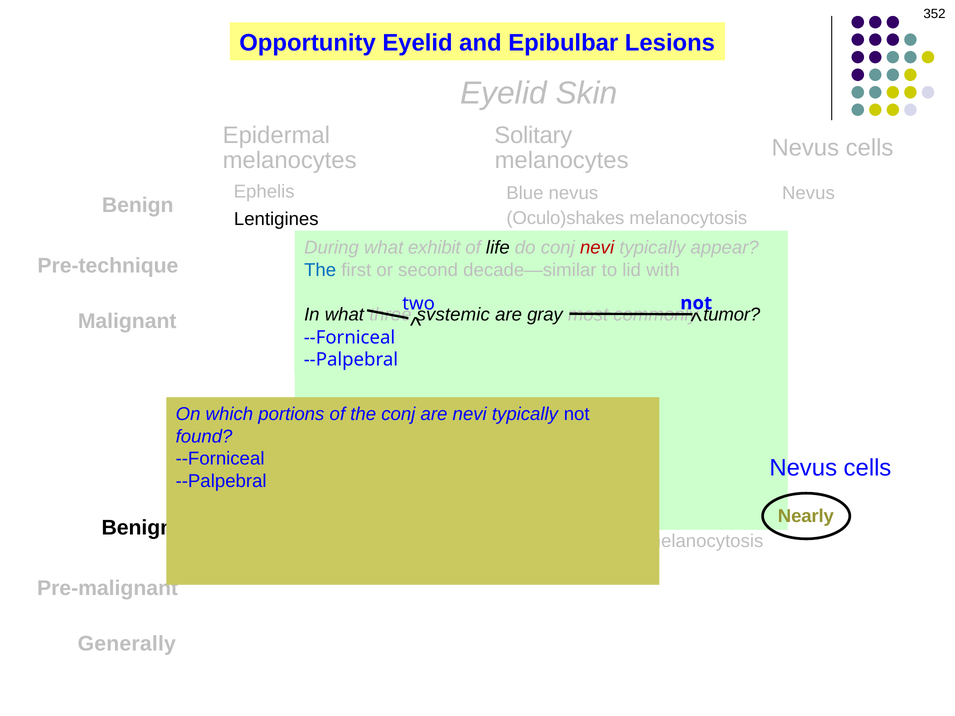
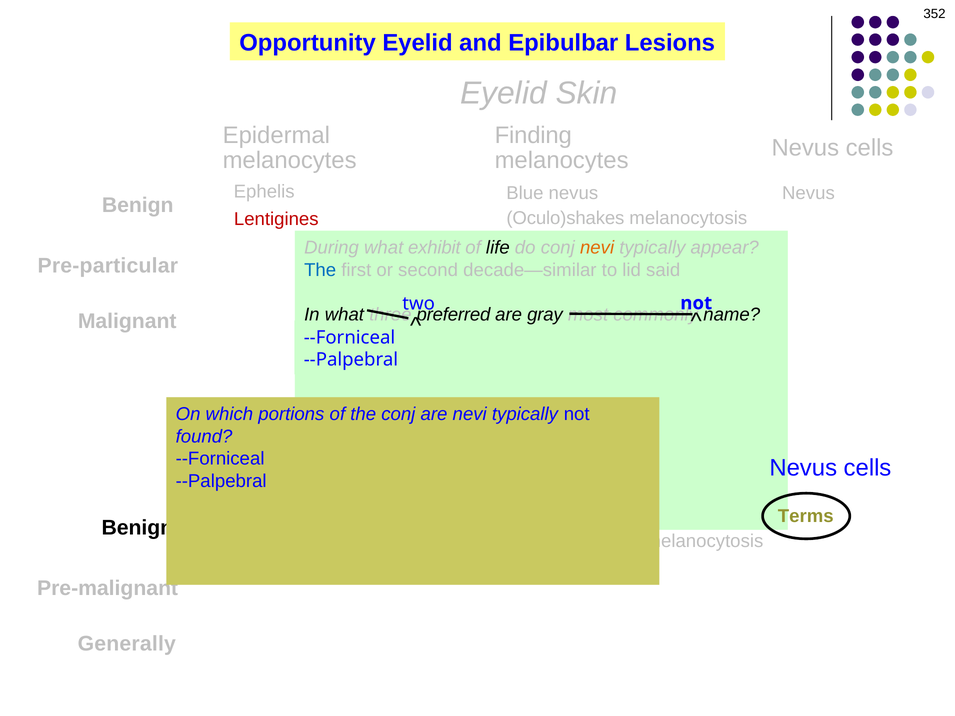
Solitary: Solitary -> Finding
Lentigines colour: black -> red
nevi at (597, 248) colour: red -> orange
Pre-technique: Pre-technique -> Pre-particular
with: with -> said
systemic: systemic -> preferred
tumor: tumor -> name
Nearly at (806, 516): Nearly -> Terms
